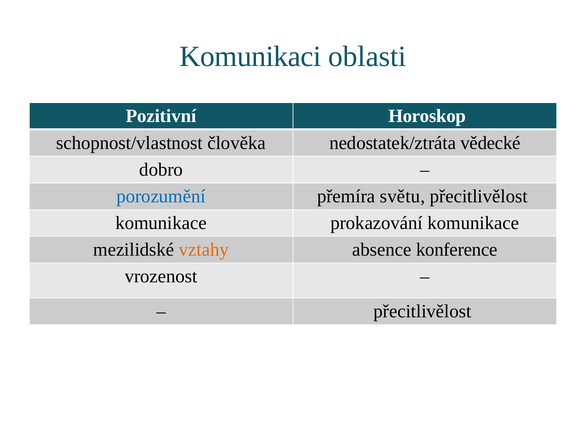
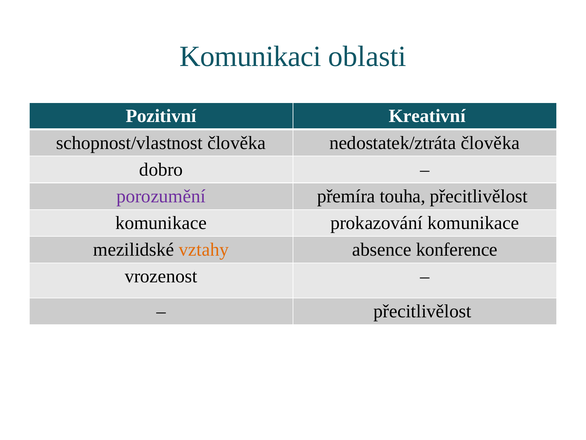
Horoskop: Horoskop -> Kreativní
nedostatek/ztráta vědecké: vědecké -> člověka
porozumění colour: blue -> purple
světu: světu -> touha
